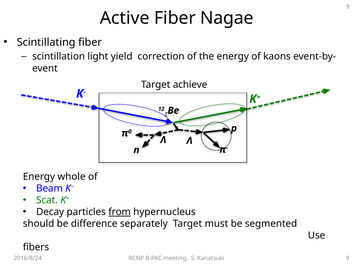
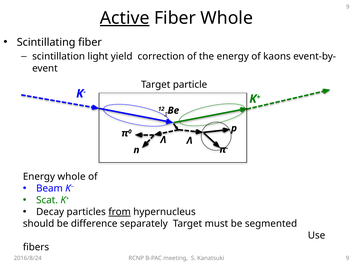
Active underline: none -> present
Fiber Nagae: Nagae -> Whole
achieve: achieve -> particle
